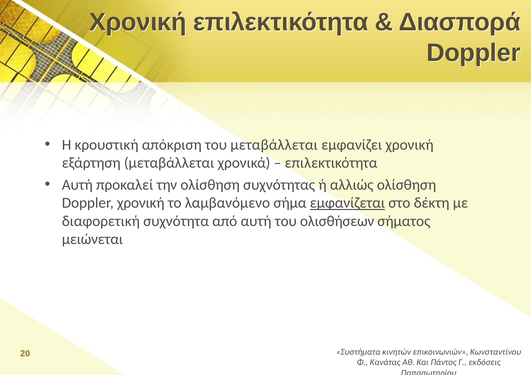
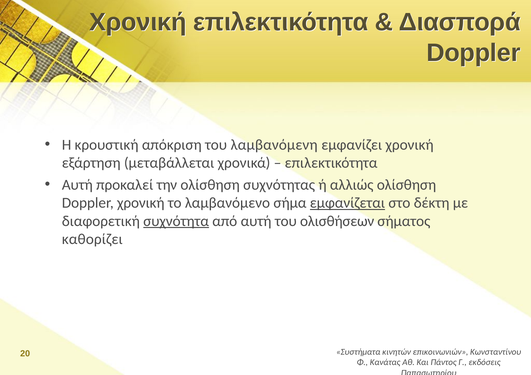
του μεταβάλλεται: μεταβάλλεται -> λαμβανόμενη
συχνότητα underline: none -> present
μειώνεται: μειώνεται -> καθορίζει
